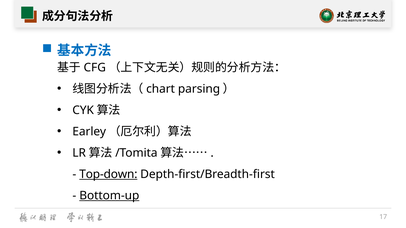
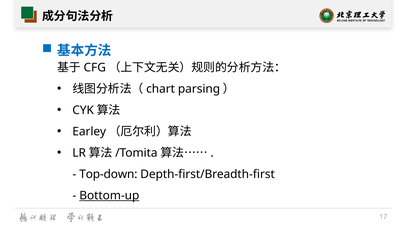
Top-down underline: present -> none
